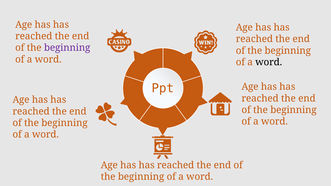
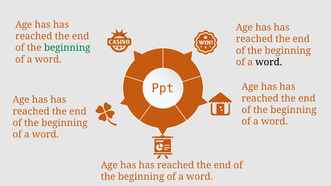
beginning at (67, 48) colour: purple -> green
